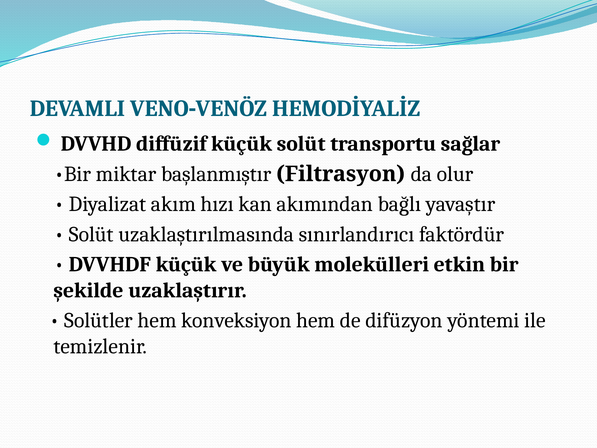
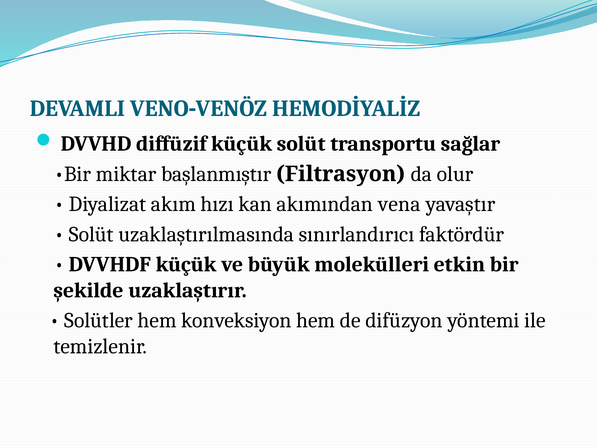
bağlı: bağlı -> vena
